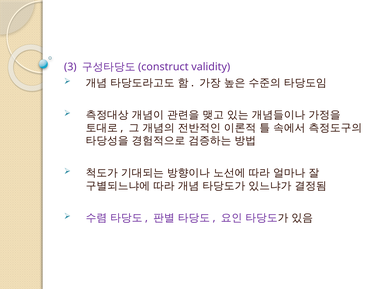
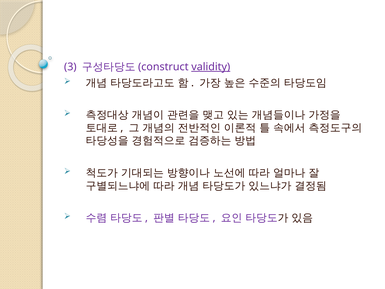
validity underline: none -> present
